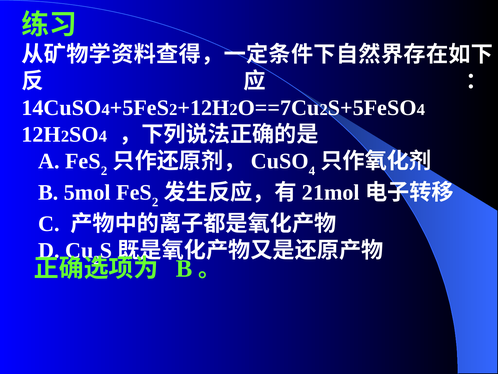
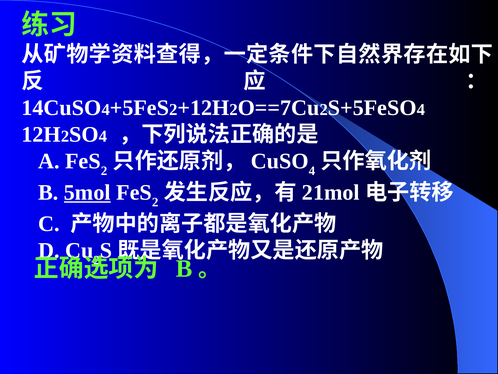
5mol underline: none -> present
